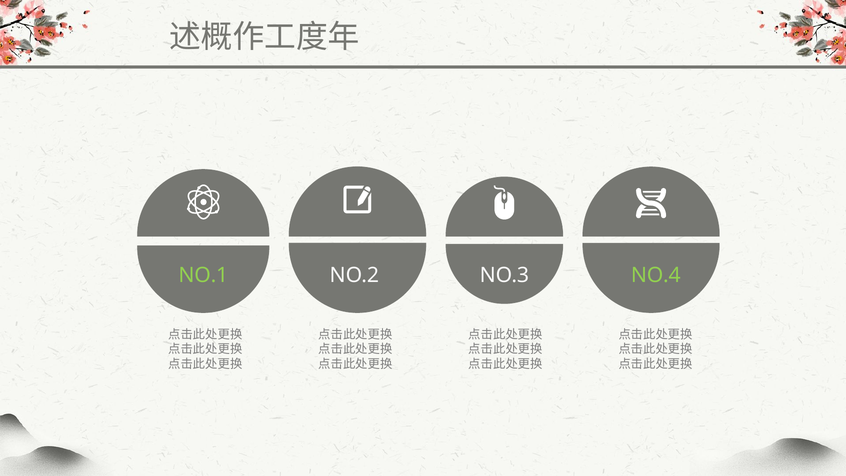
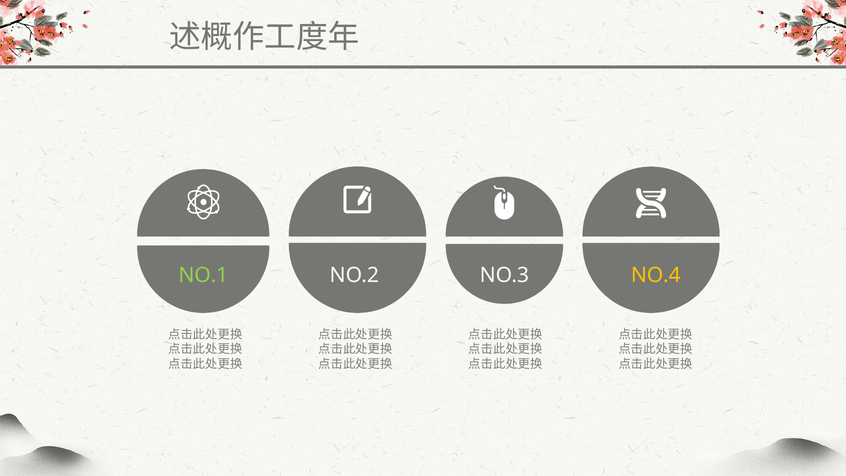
NO.4 colour: light green -> yellow
